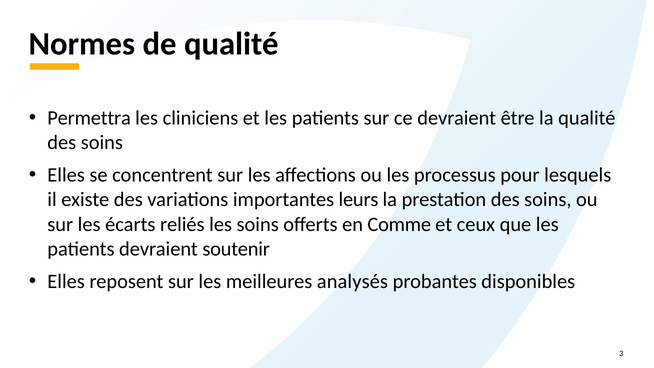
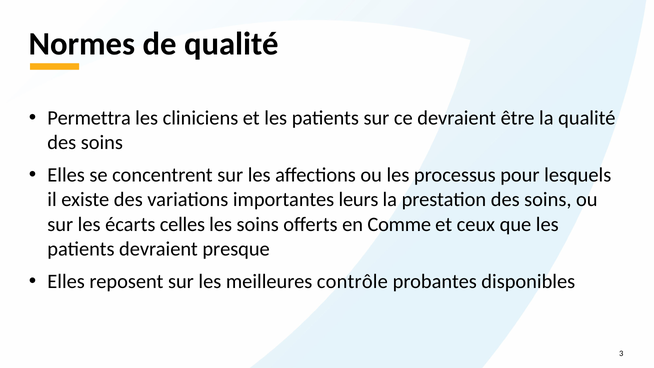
reliés: reliés -> celles
soutenir: soutenir -> presque
analysés: analysés -> contrôle
